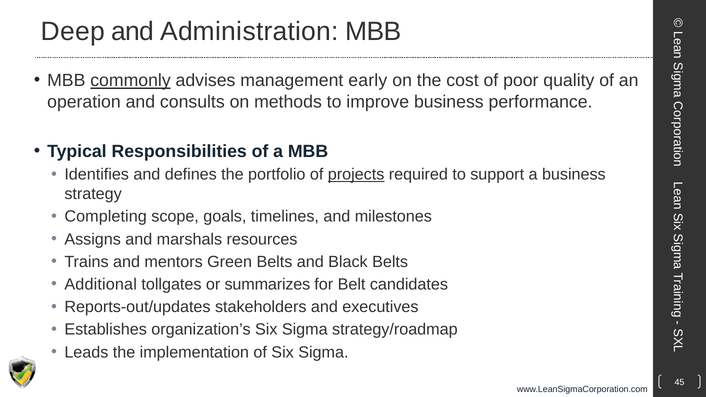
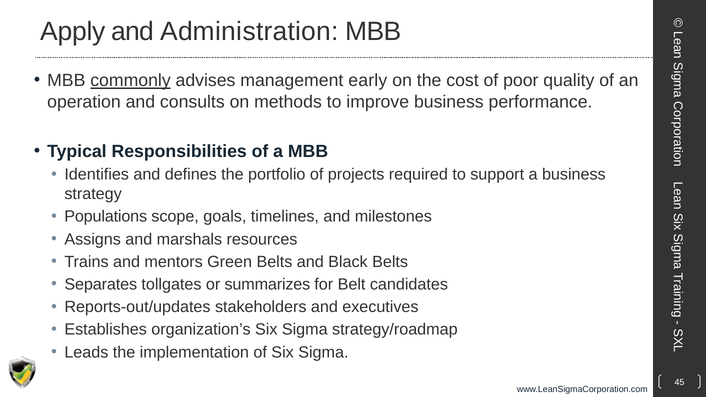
Deep: Deep -> Apply
projects underline: present -> none
Completing: Completing -> Populations
Additional: Additional -> Separates
